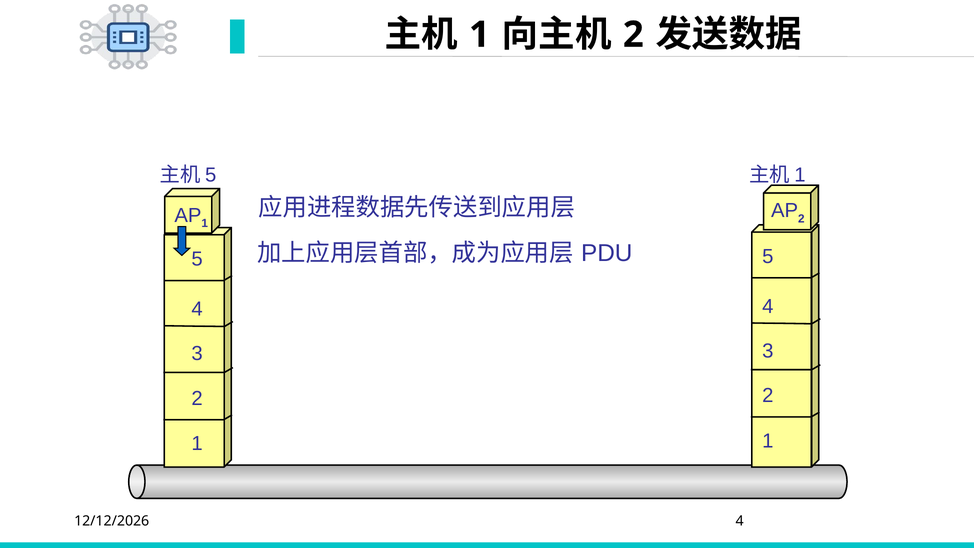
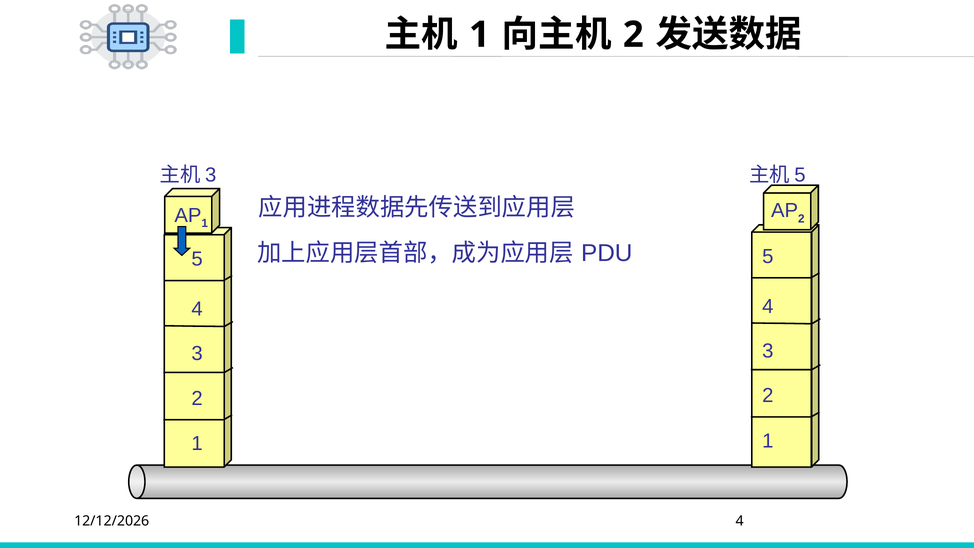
5 at (211, 175): 5 -> 3
1 at (800, 175): 1 -> 5
